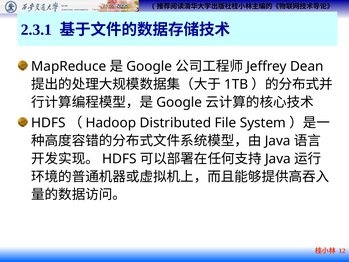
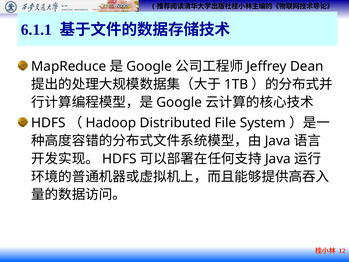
2.3.1: 2.3.1 -> 6.1.1
